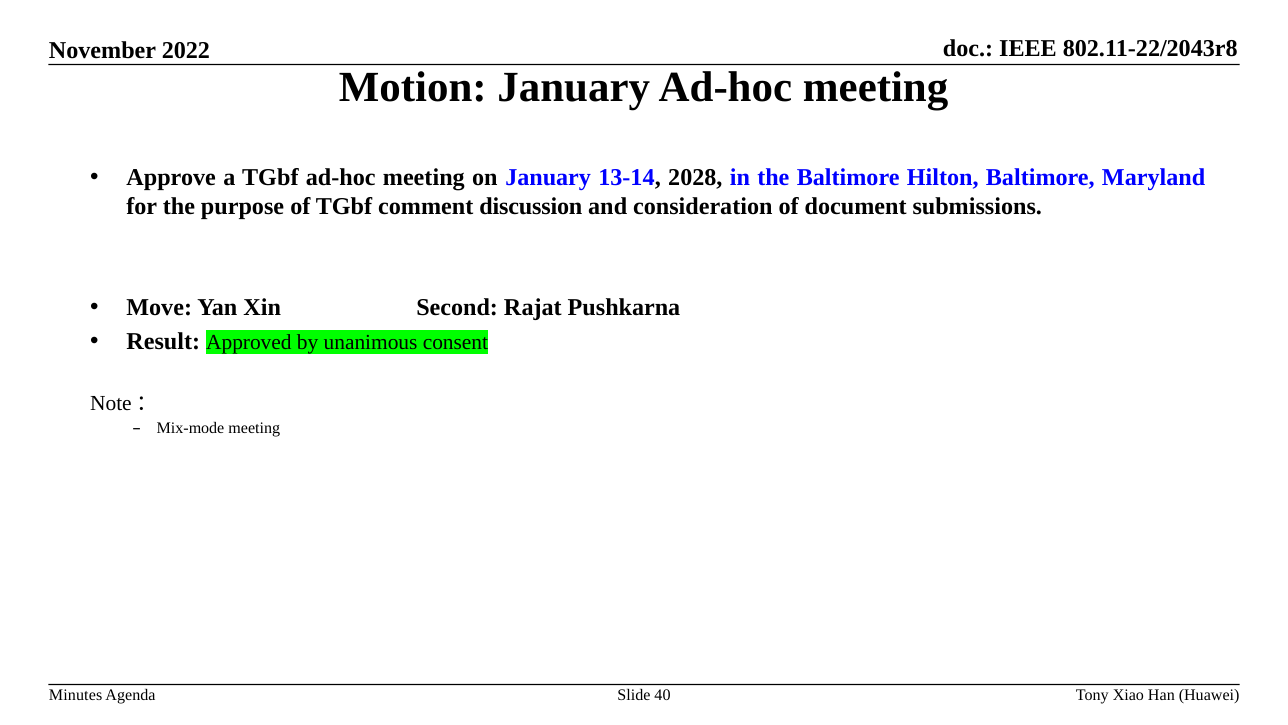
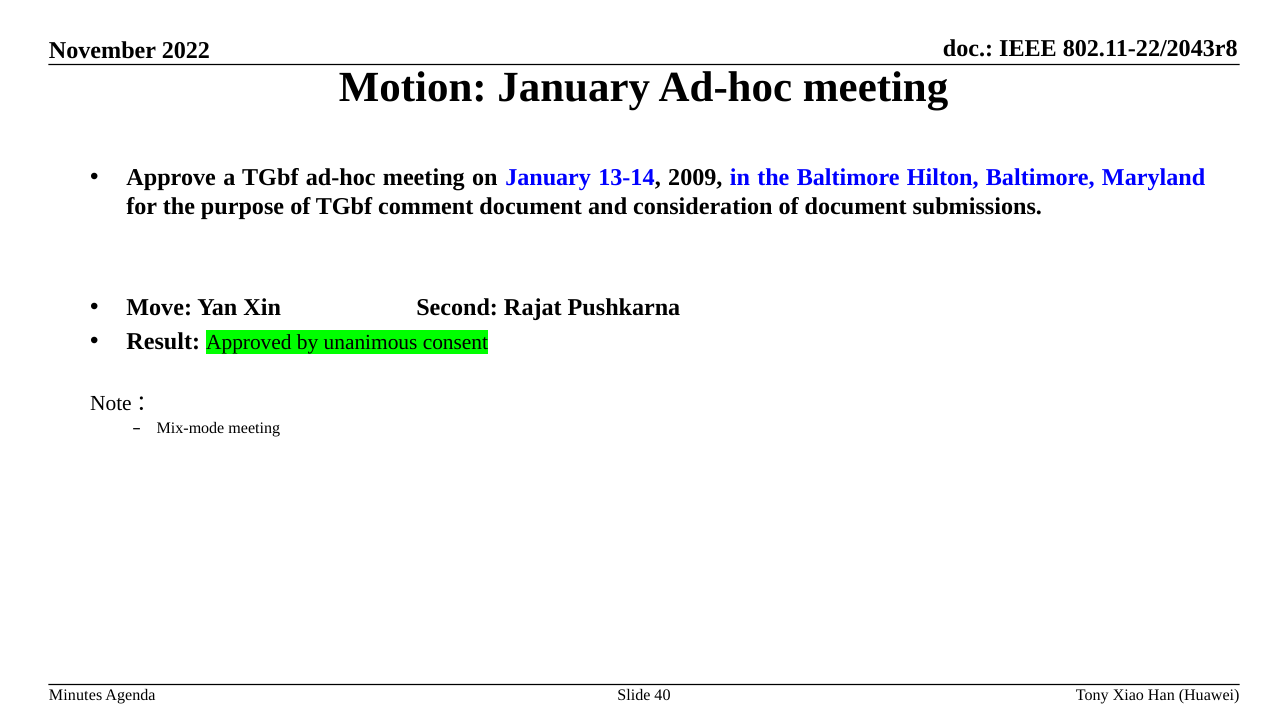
2028: 2028 -> 2009
comment discussion: discussion -> document
